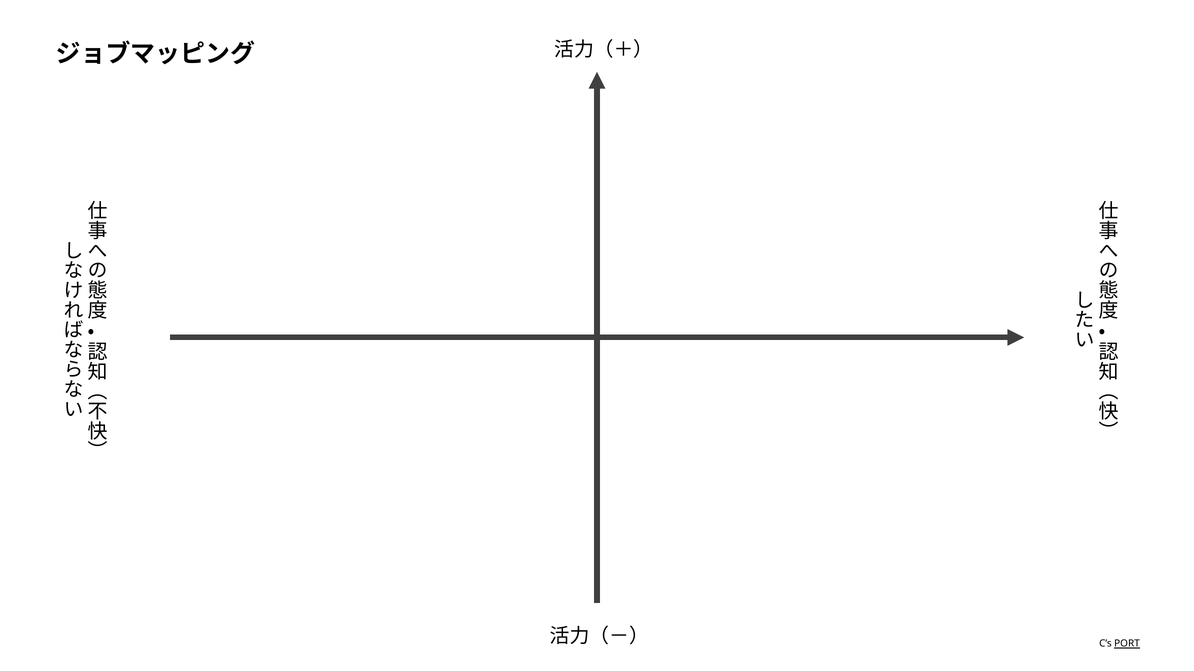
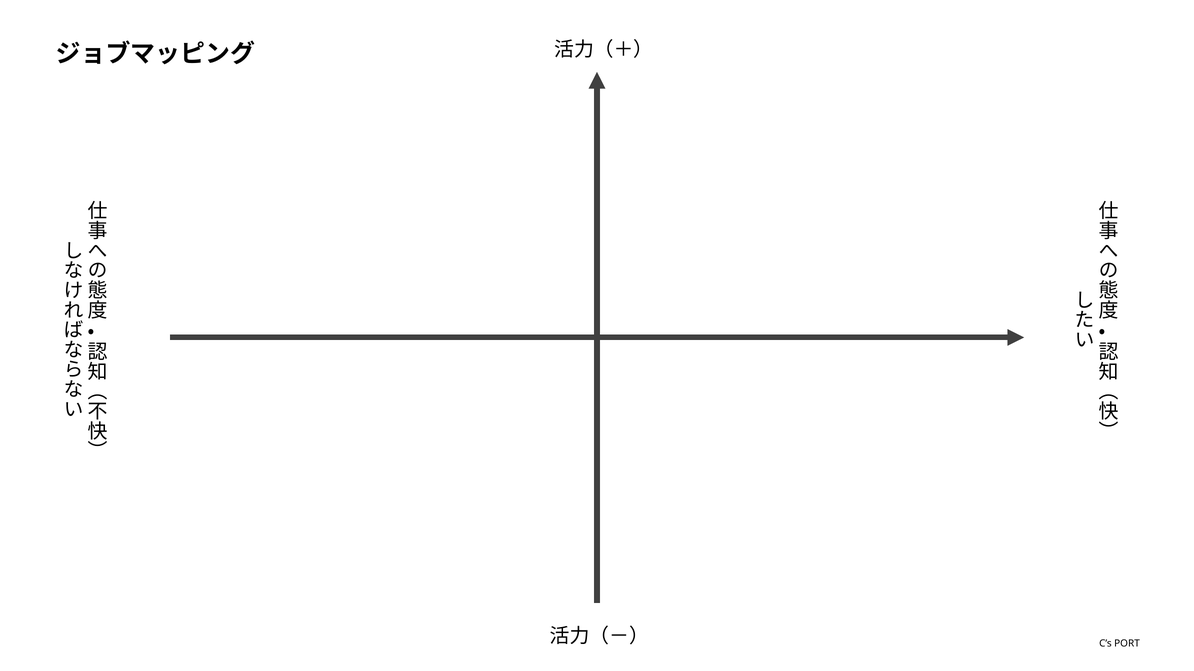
PORT underline: present -> none
